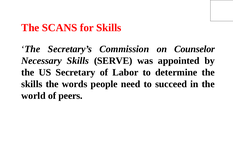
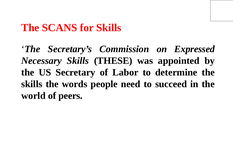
Counselor: Counselor -> Expressed
SERVE: SERVE -> THESE
